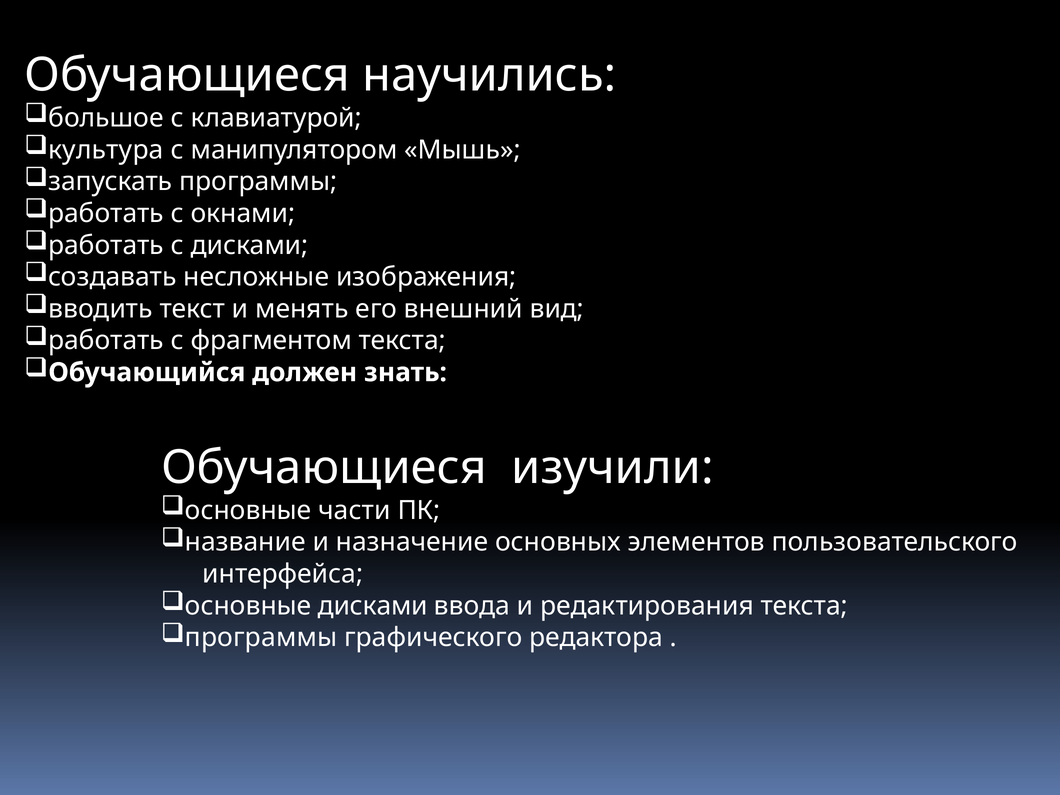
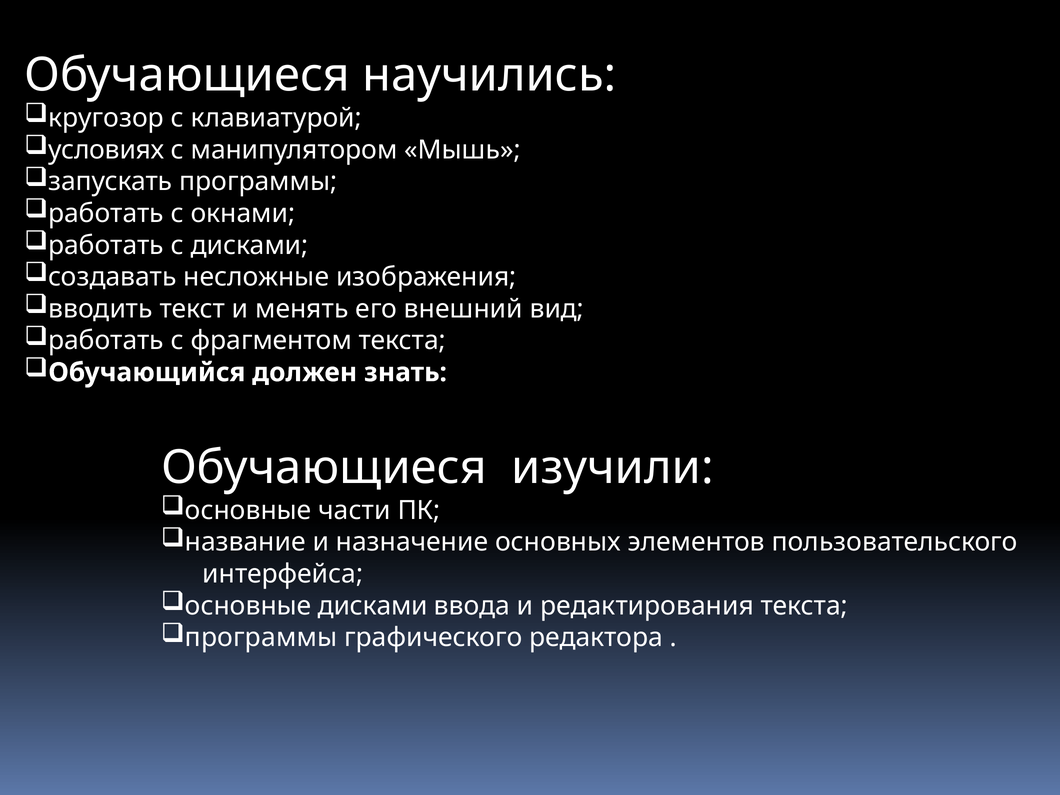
большое: большое -> кругозор
культура: культура -> условиях
